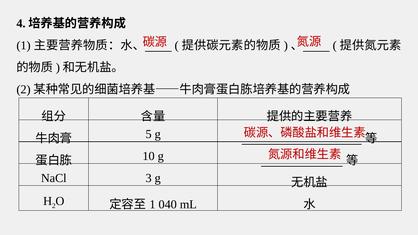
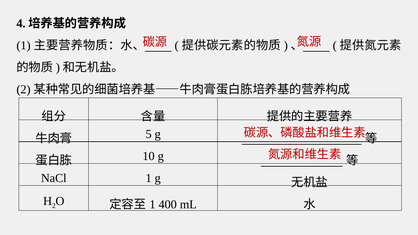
NaCl 3: 3 -> 1
040: 040 -> 400
